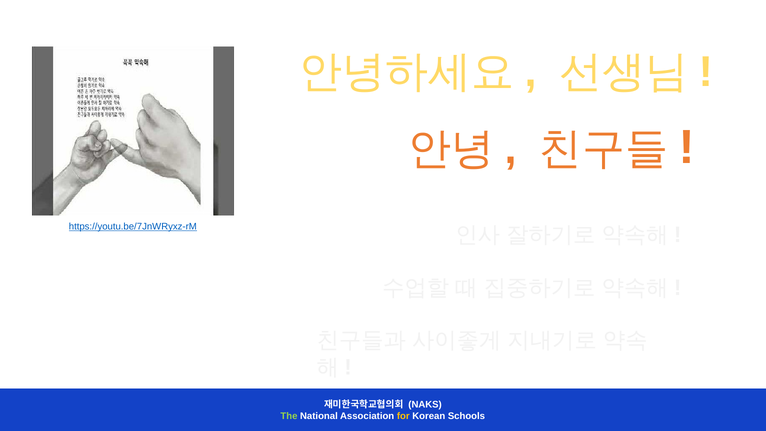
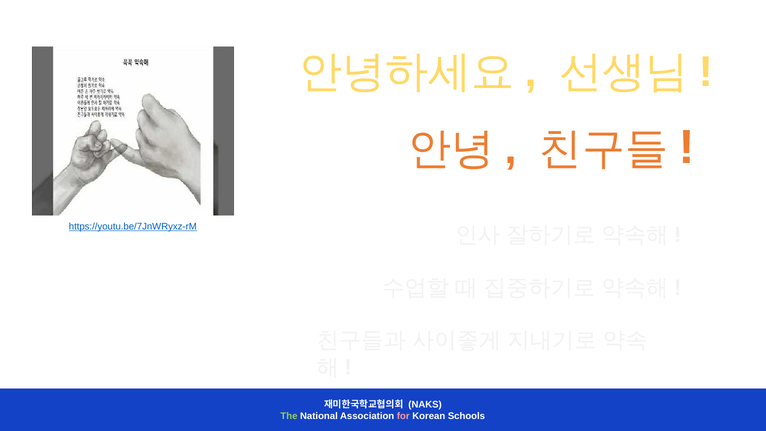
for colour: yellow -> pink
